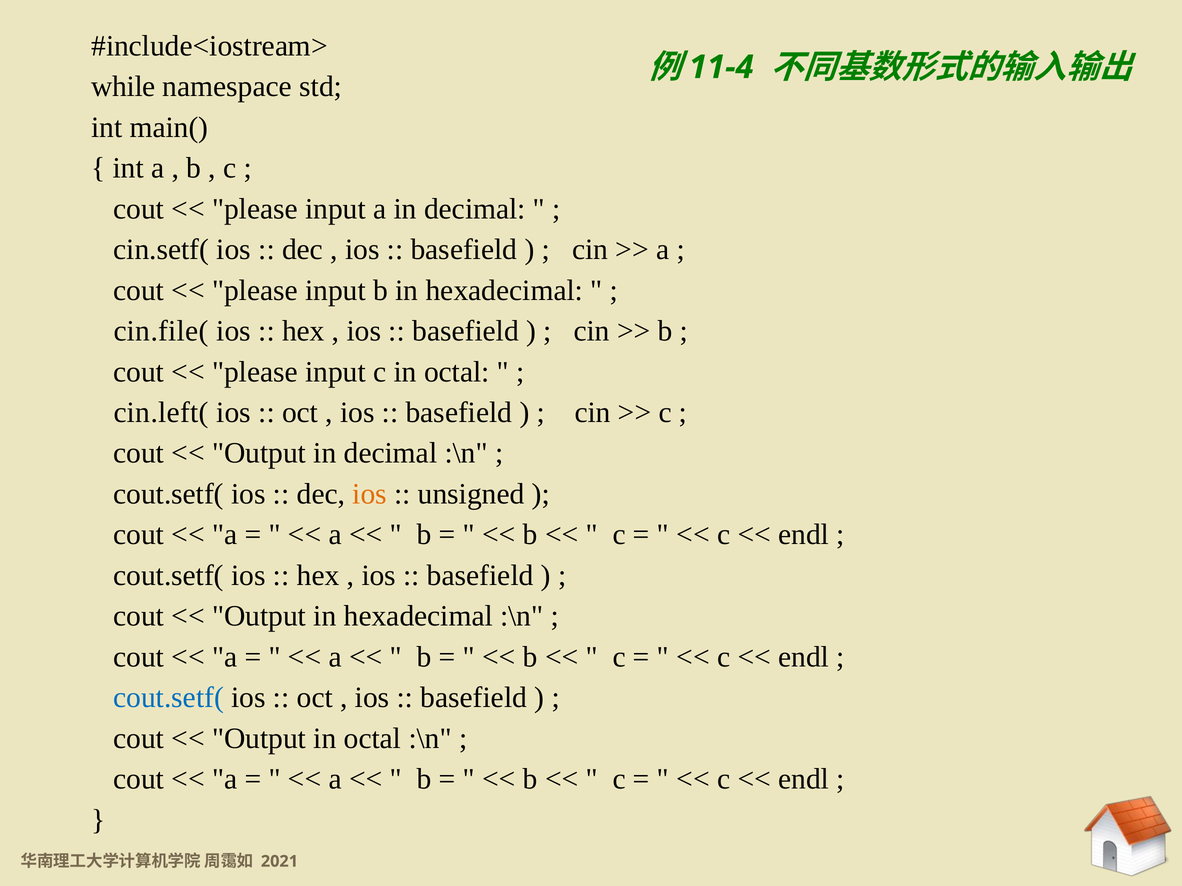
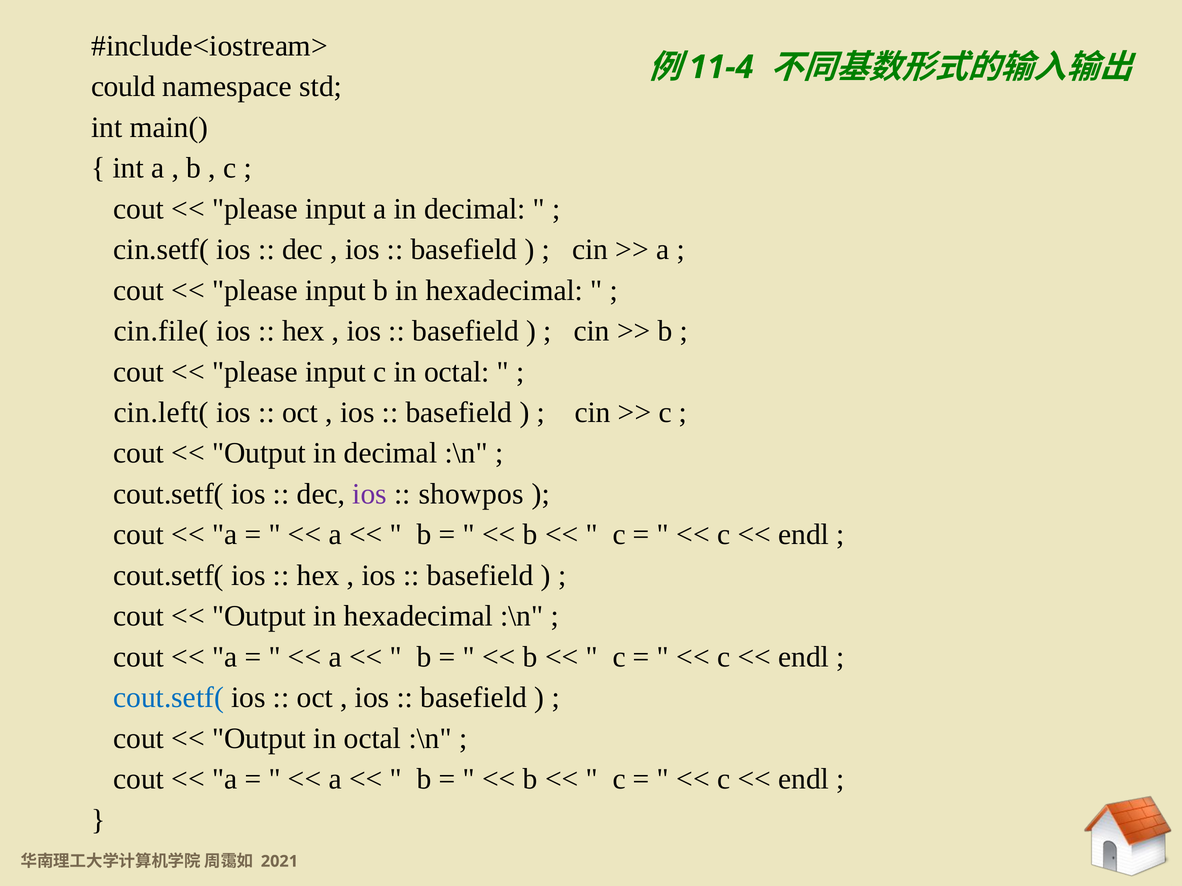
while: while -> could
ios at (370, 494) colour: orange -> purple
unsigned: unsigned -> showpos
